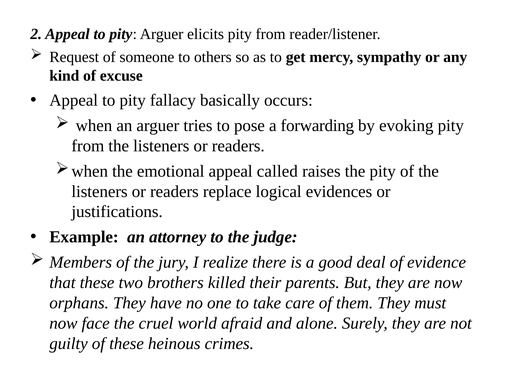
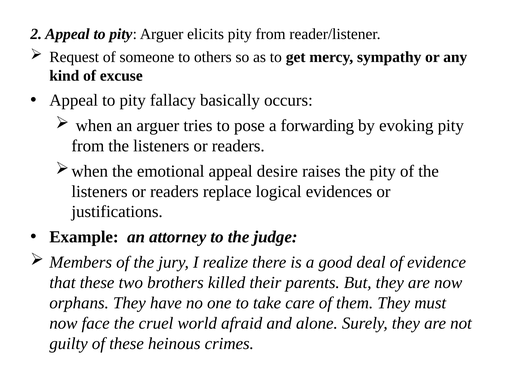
called: called -> desire
